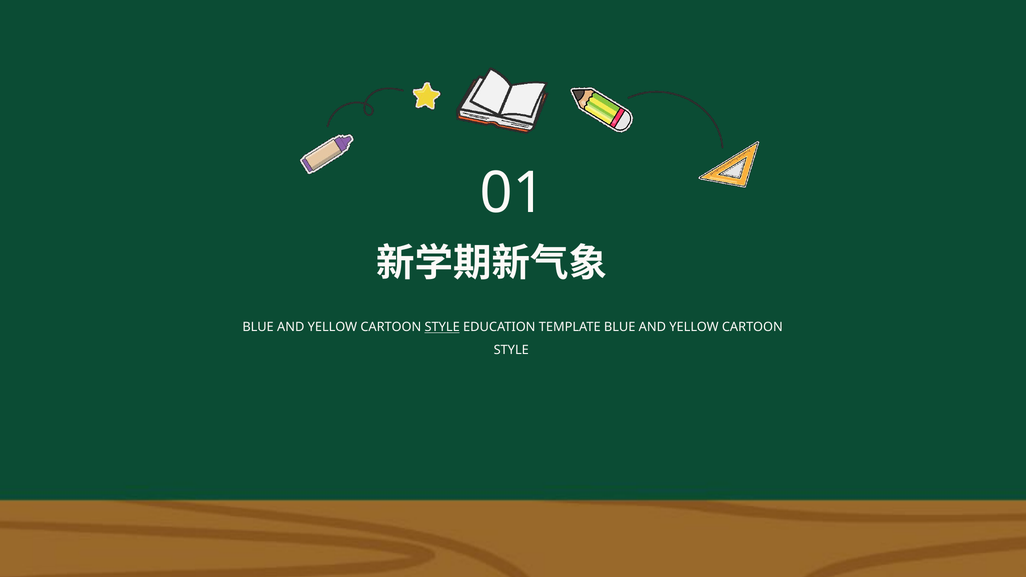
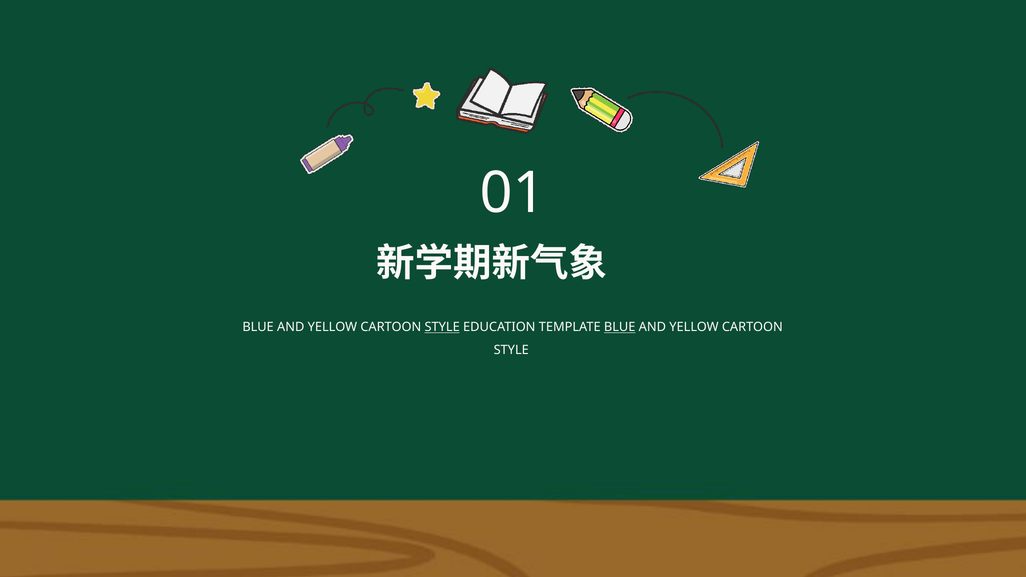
BLUE at (620, 327) underline: none -> present
